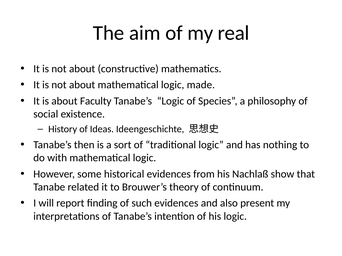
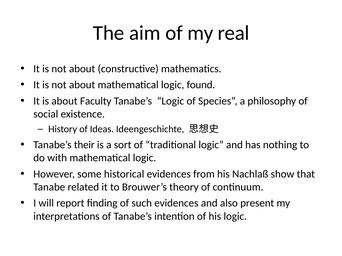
made: made -> found
then: then -> their
